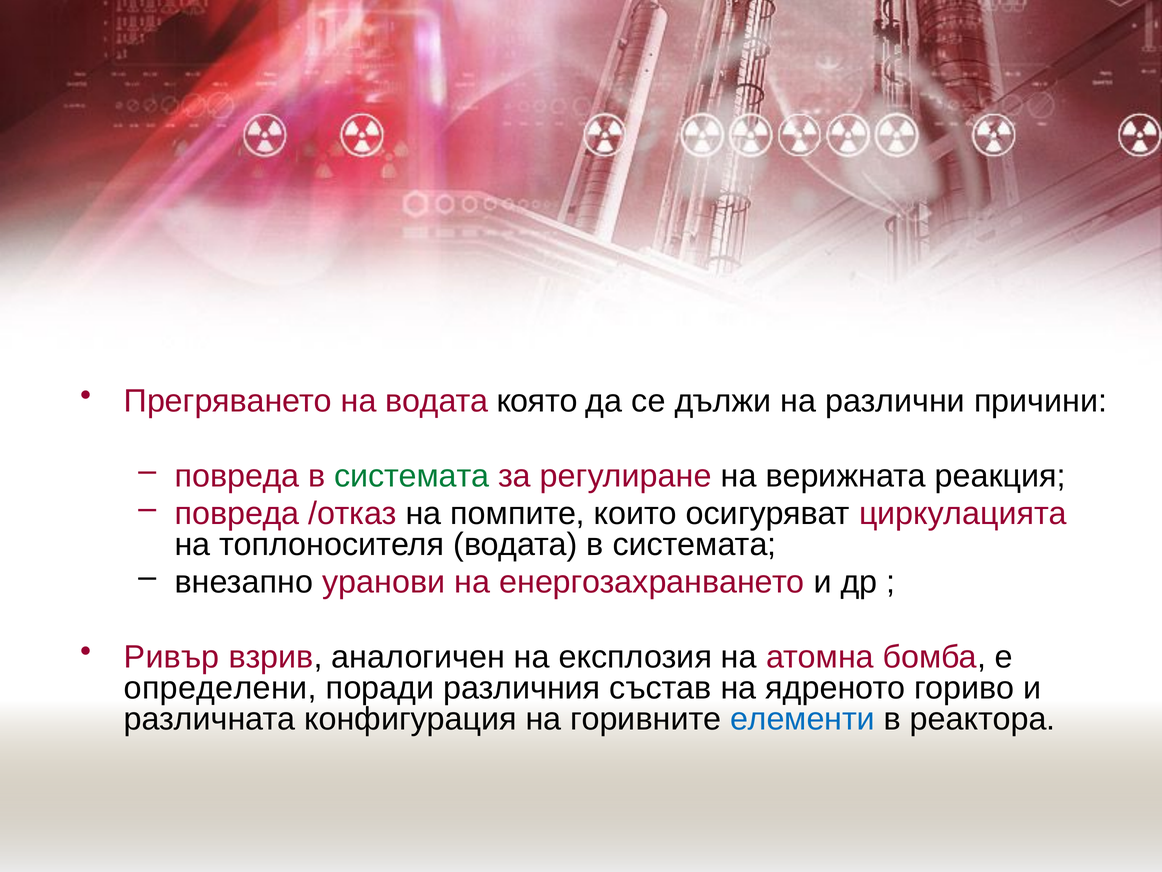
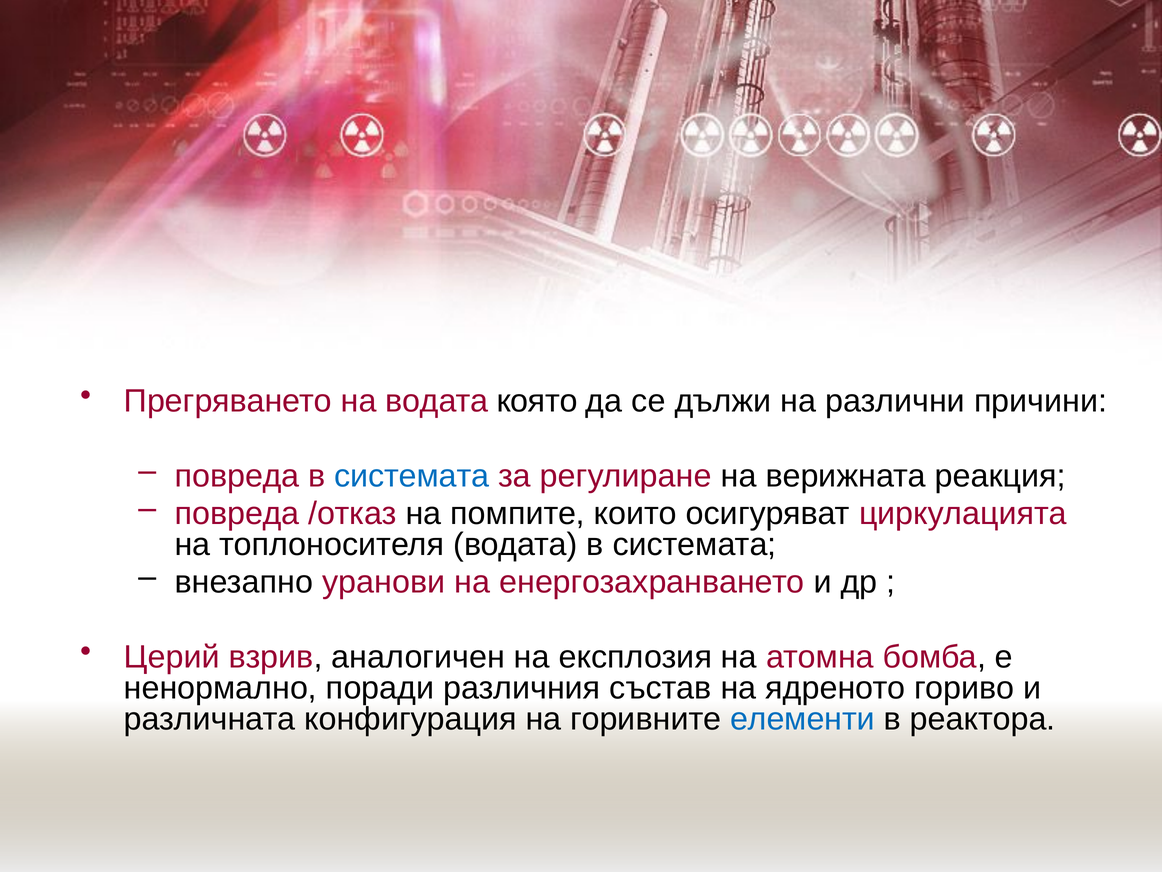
системата at (412, 476) colour: green -> blue
Ривър: Ривър -> Церий
определени: определени -> ненормално
